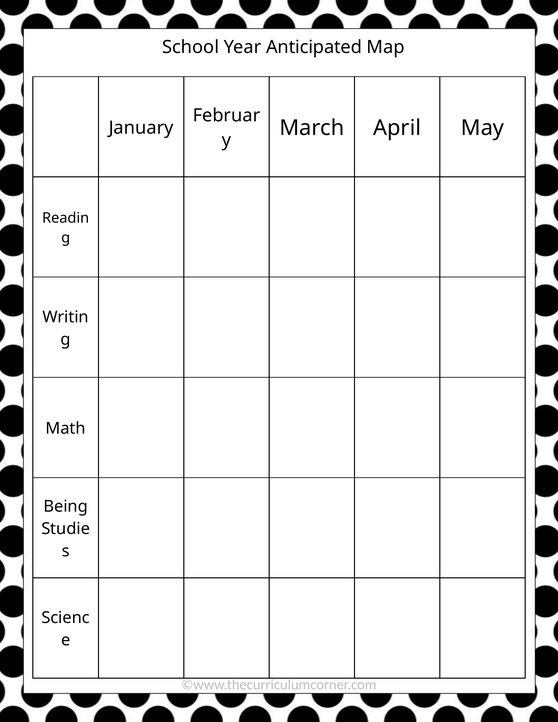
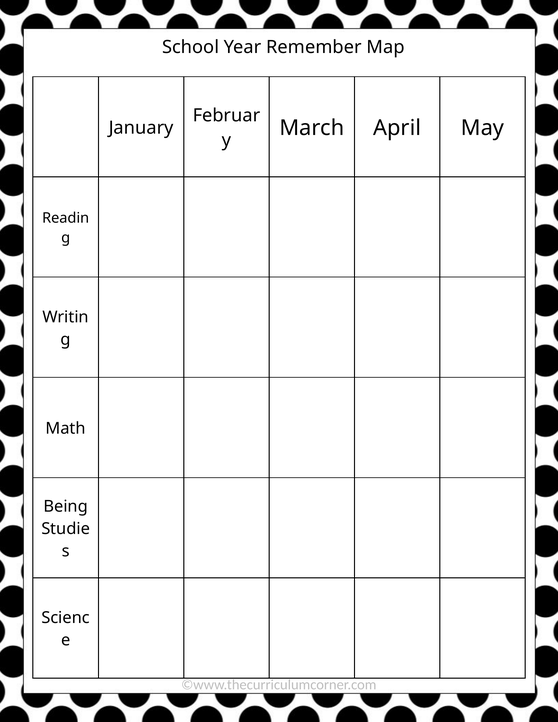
Anticipated: Anticipated -> Remember
